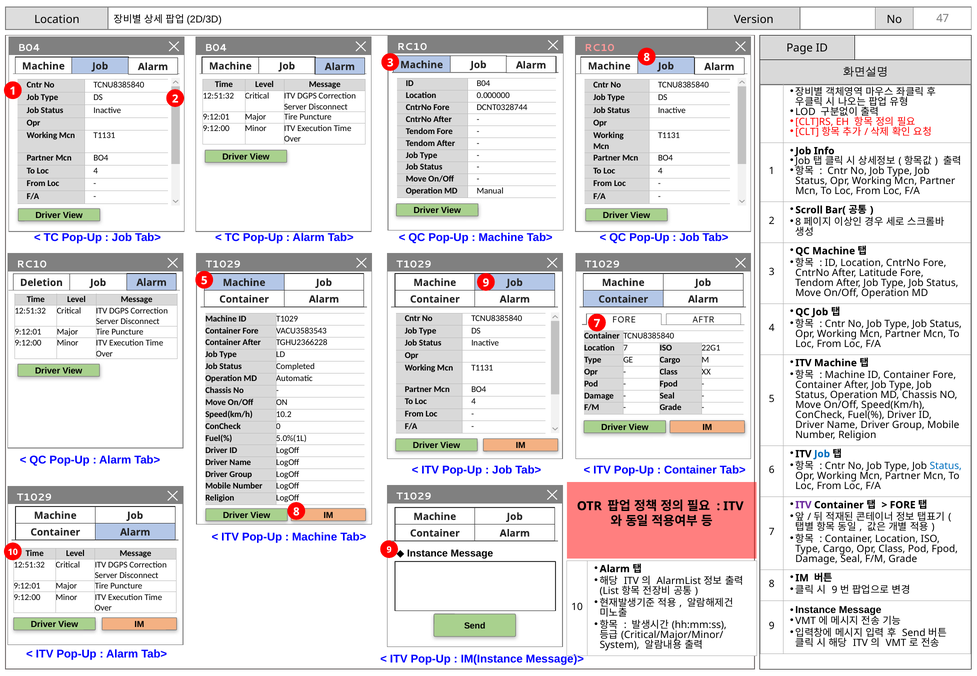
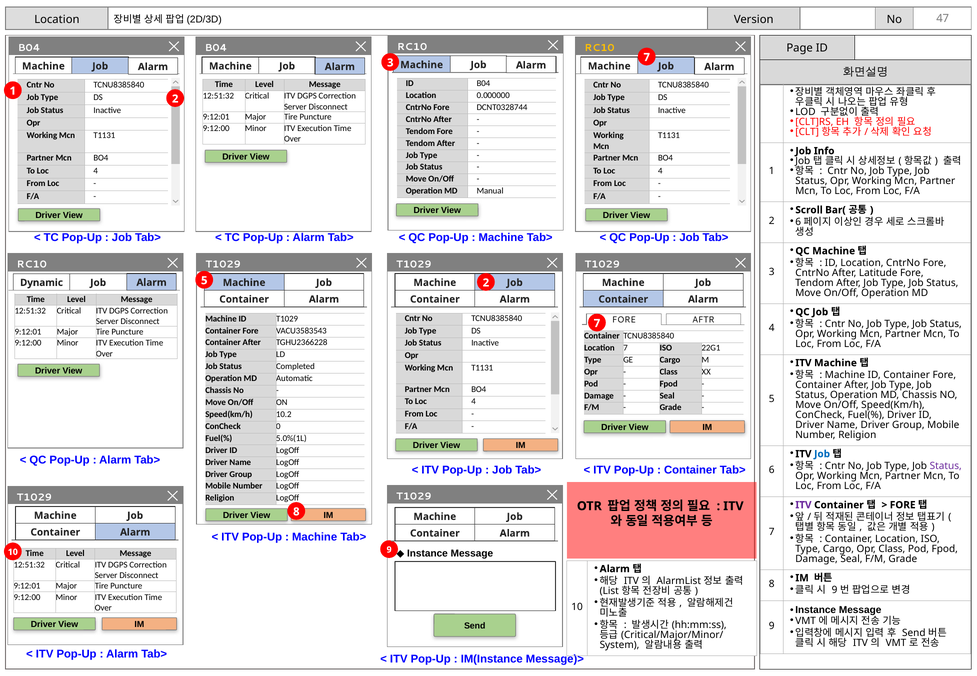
RC10 at (600, 48) colour: pink -> yellow
3 8: 8 -> 7
8 at (798, 222): 8 -> 6
5 9: 9 -> 2
Deletion: Deletion -> Dynamic
Status at (946, 466) colour: blue -> purple
